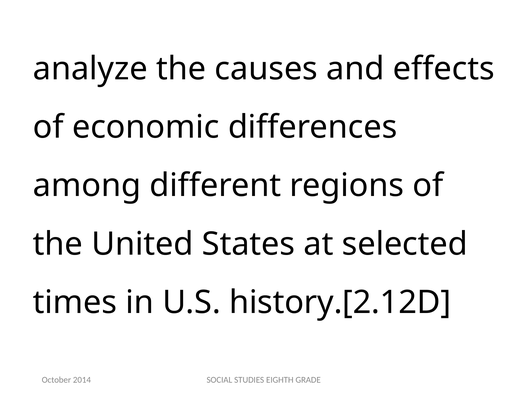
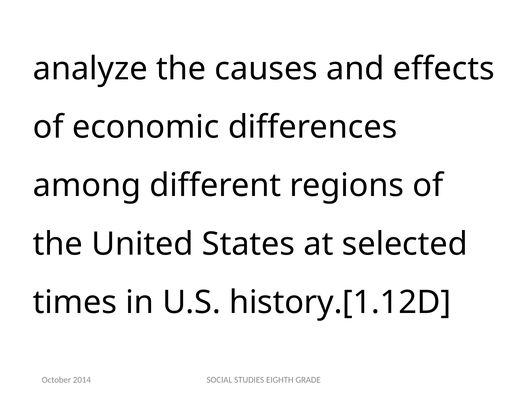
history.[2.12D: history.[2.12D -> history.[1.12D
